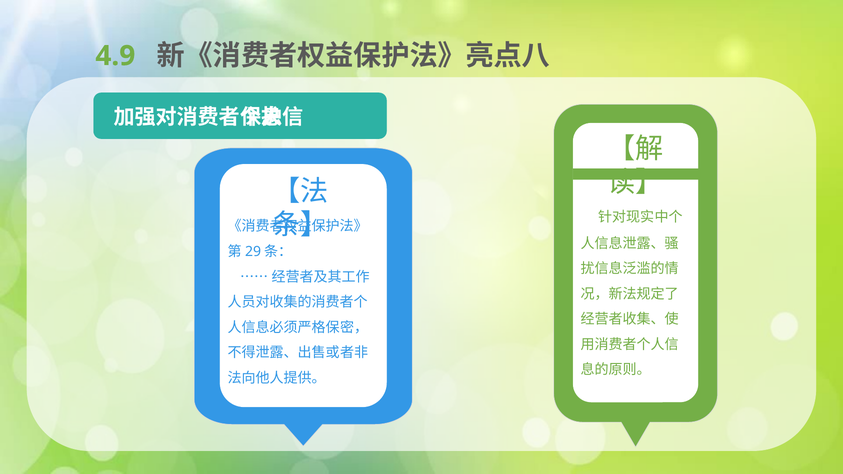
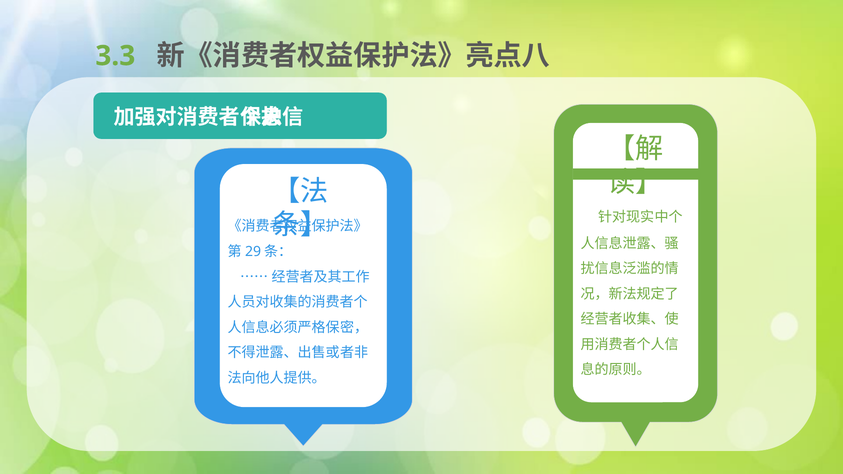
4.9: 4.9 -> 3.3
